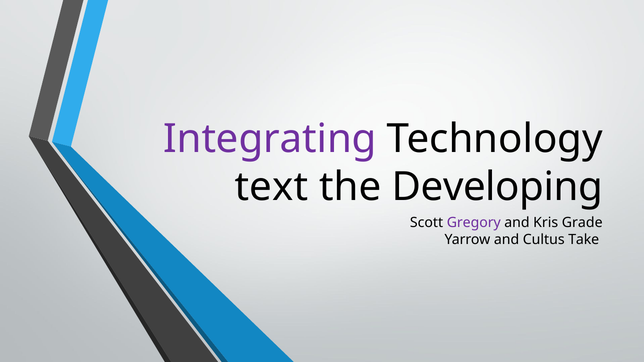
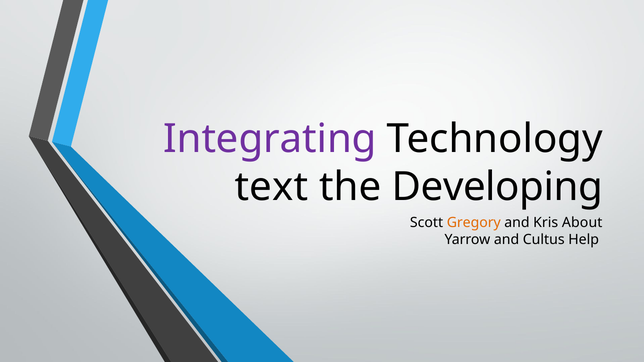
Gregory colour: purple -> orange
Grade: Grade -> About
Take: Take -> Help
